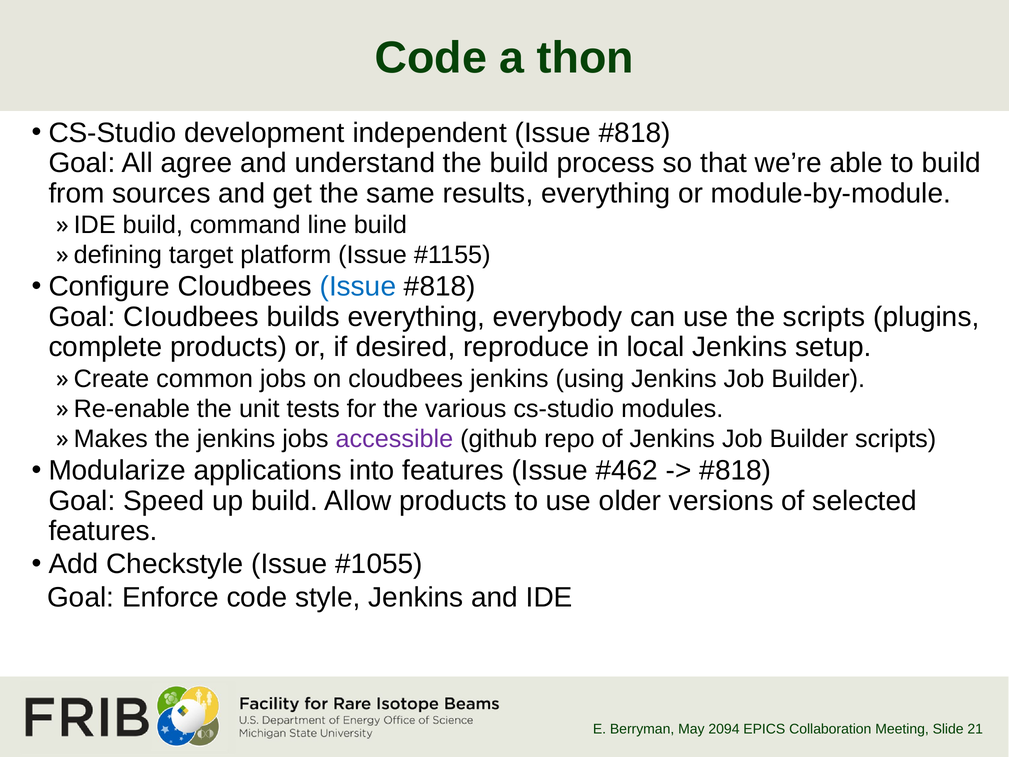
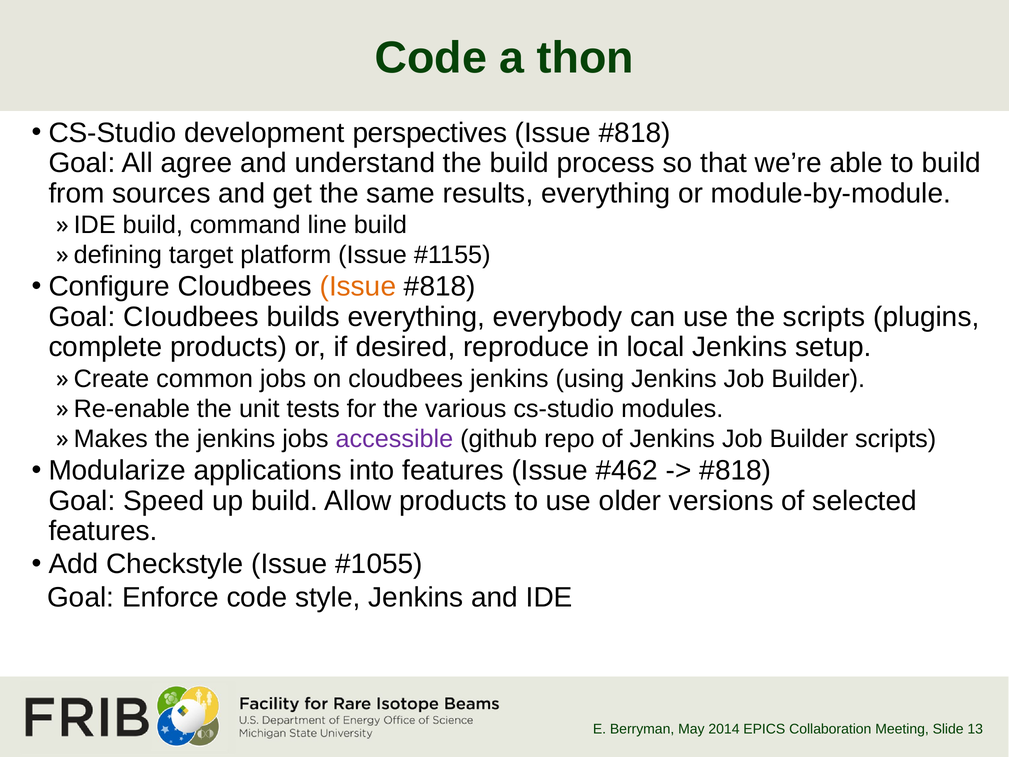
independent: independent -> perspectives
Issue at (358, 286) colour: blue -> orange
2094: 2094 -> 2014
21: 21 -> 13
